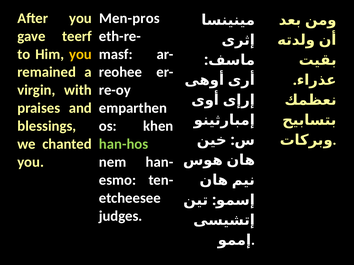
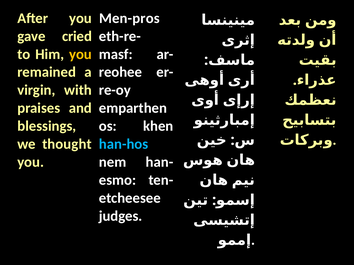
teerf: teerf -> cried
chanted: chanted -> thought
han-hos colour: light green -> light blue
